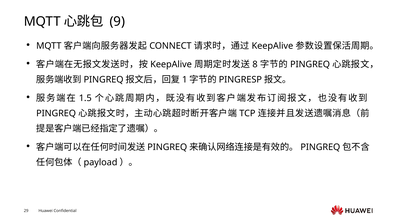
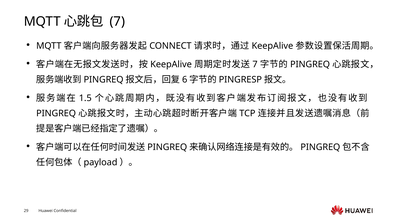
9 at (117, 22): 9 -> 7
8 at (255, 64): 8 -> 7
1: 1 -> 6
